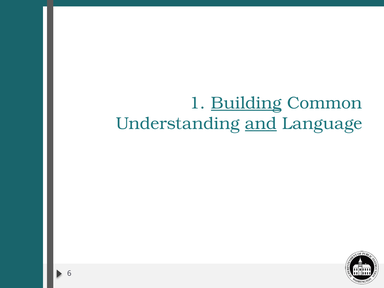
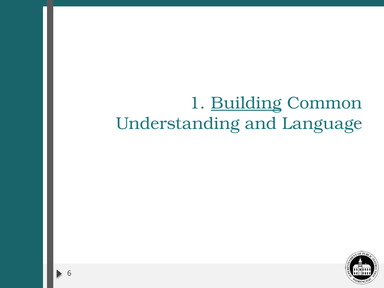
and underline: present -> none
